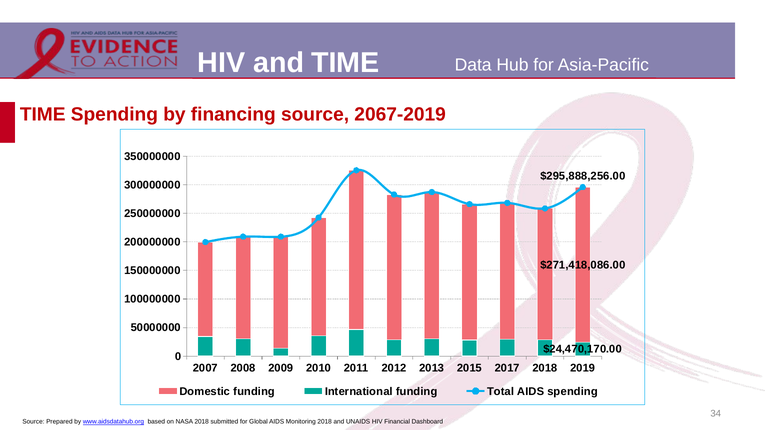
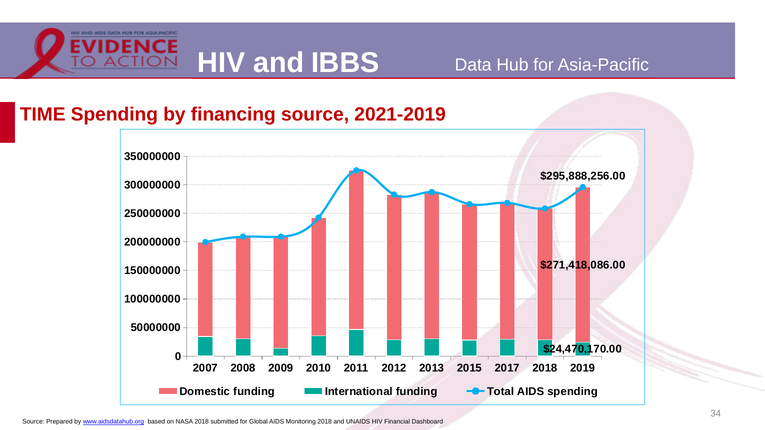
and TIME: TIME -> IBBS
2067-2019: 2067-2019 -> 2021-2019
